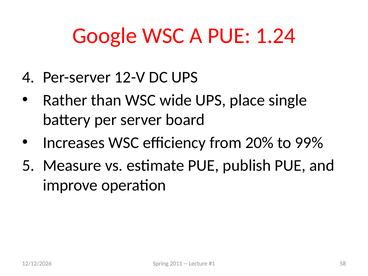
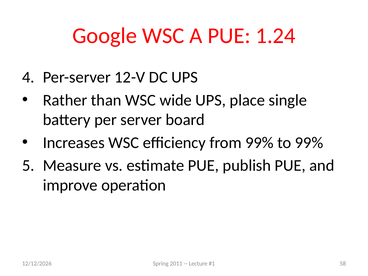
from 20%: 20% -> 99%
